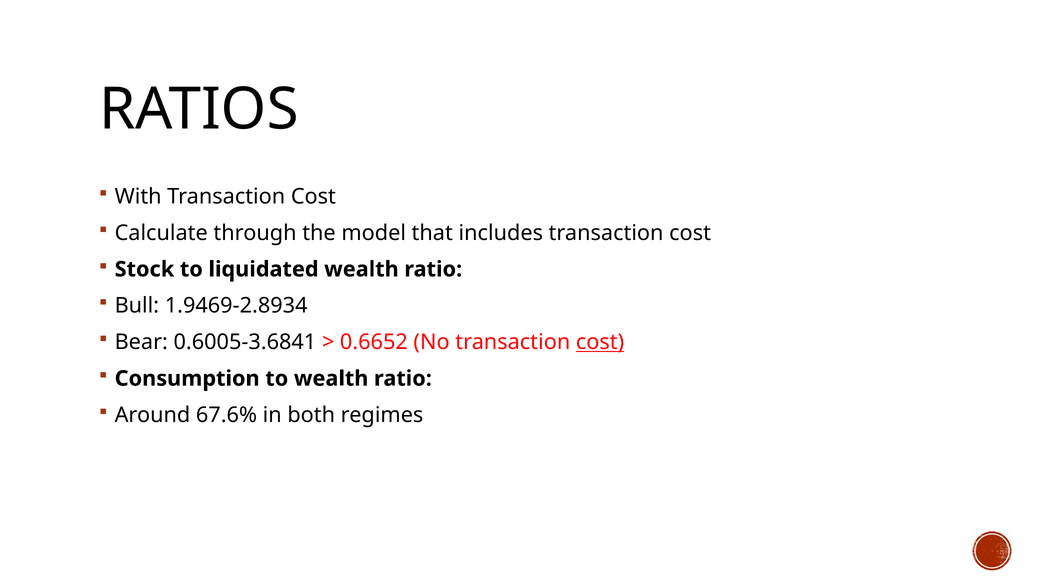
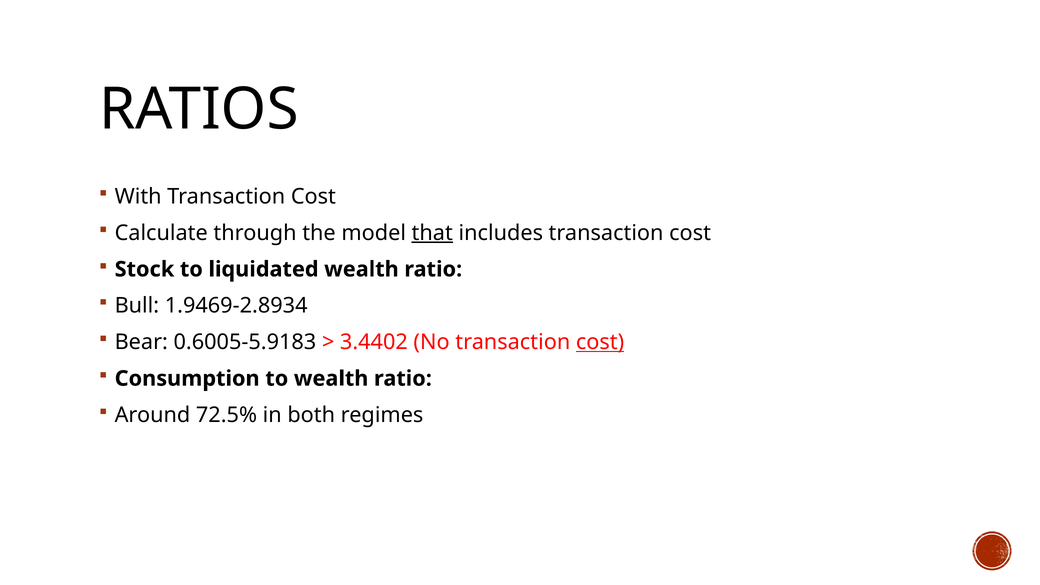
that underline: none -> present
0.6005-3.6841: 0.6005-3.6841 -> 0.6005-5.9183
0.6652: 0.6652 -> 3.4402
67.6%: 67.6% -> 72.5%
